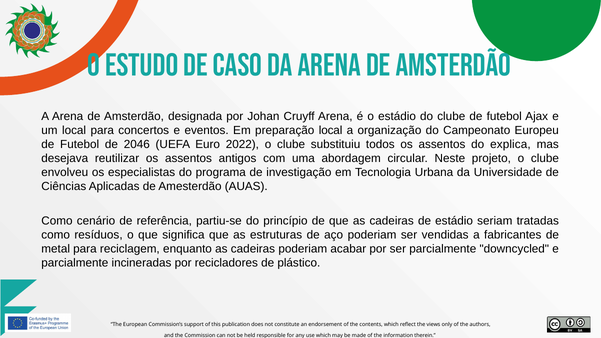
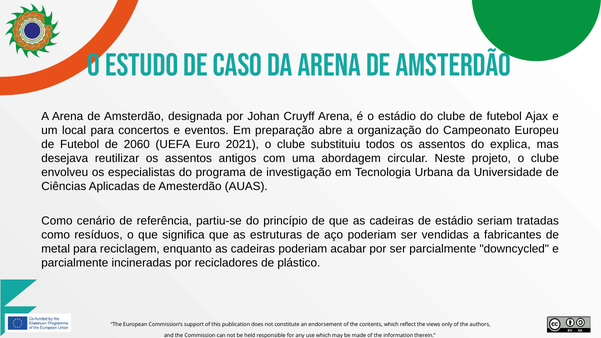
preparação local: local -> abre
2046: 2046 -> 2060
2022: 2022 -> 2021
